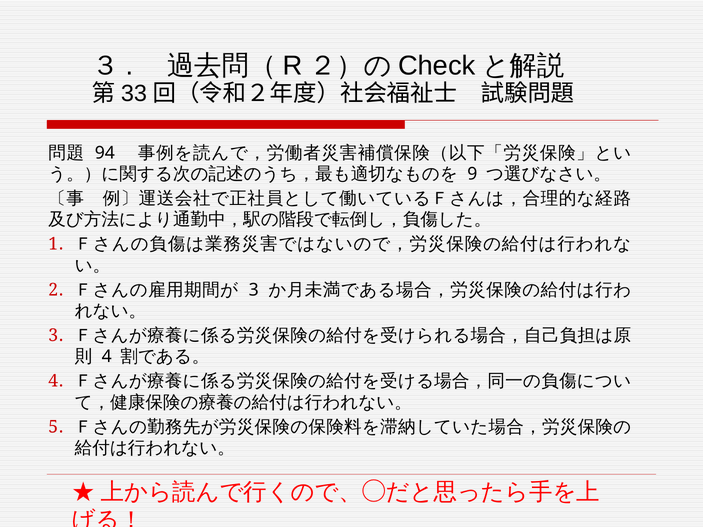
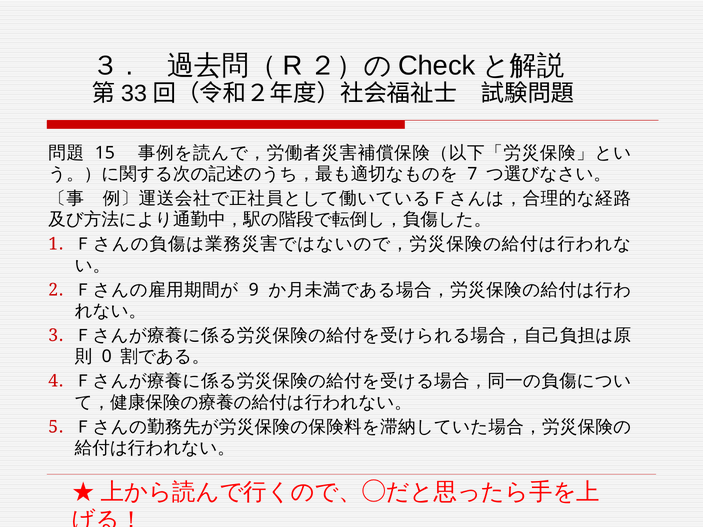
94: 94 -> 15
9: 9 -> 7
3 at (254, 290): 3 -> 9
4 at (107, 357): 4 -> 0
